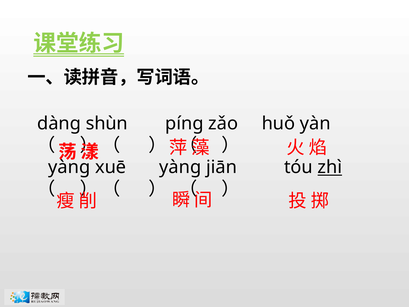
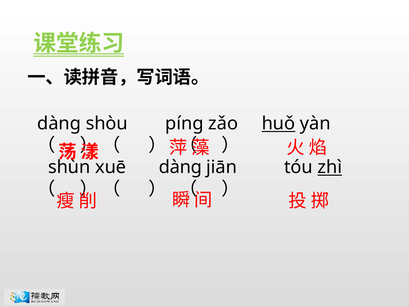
shùn: shùn -> shòu
huǒ underline: none -> present
yànɡ at (69, 167): yànɡ -> shùn
xuē yànɡ: yànɡ -> dànɡ
